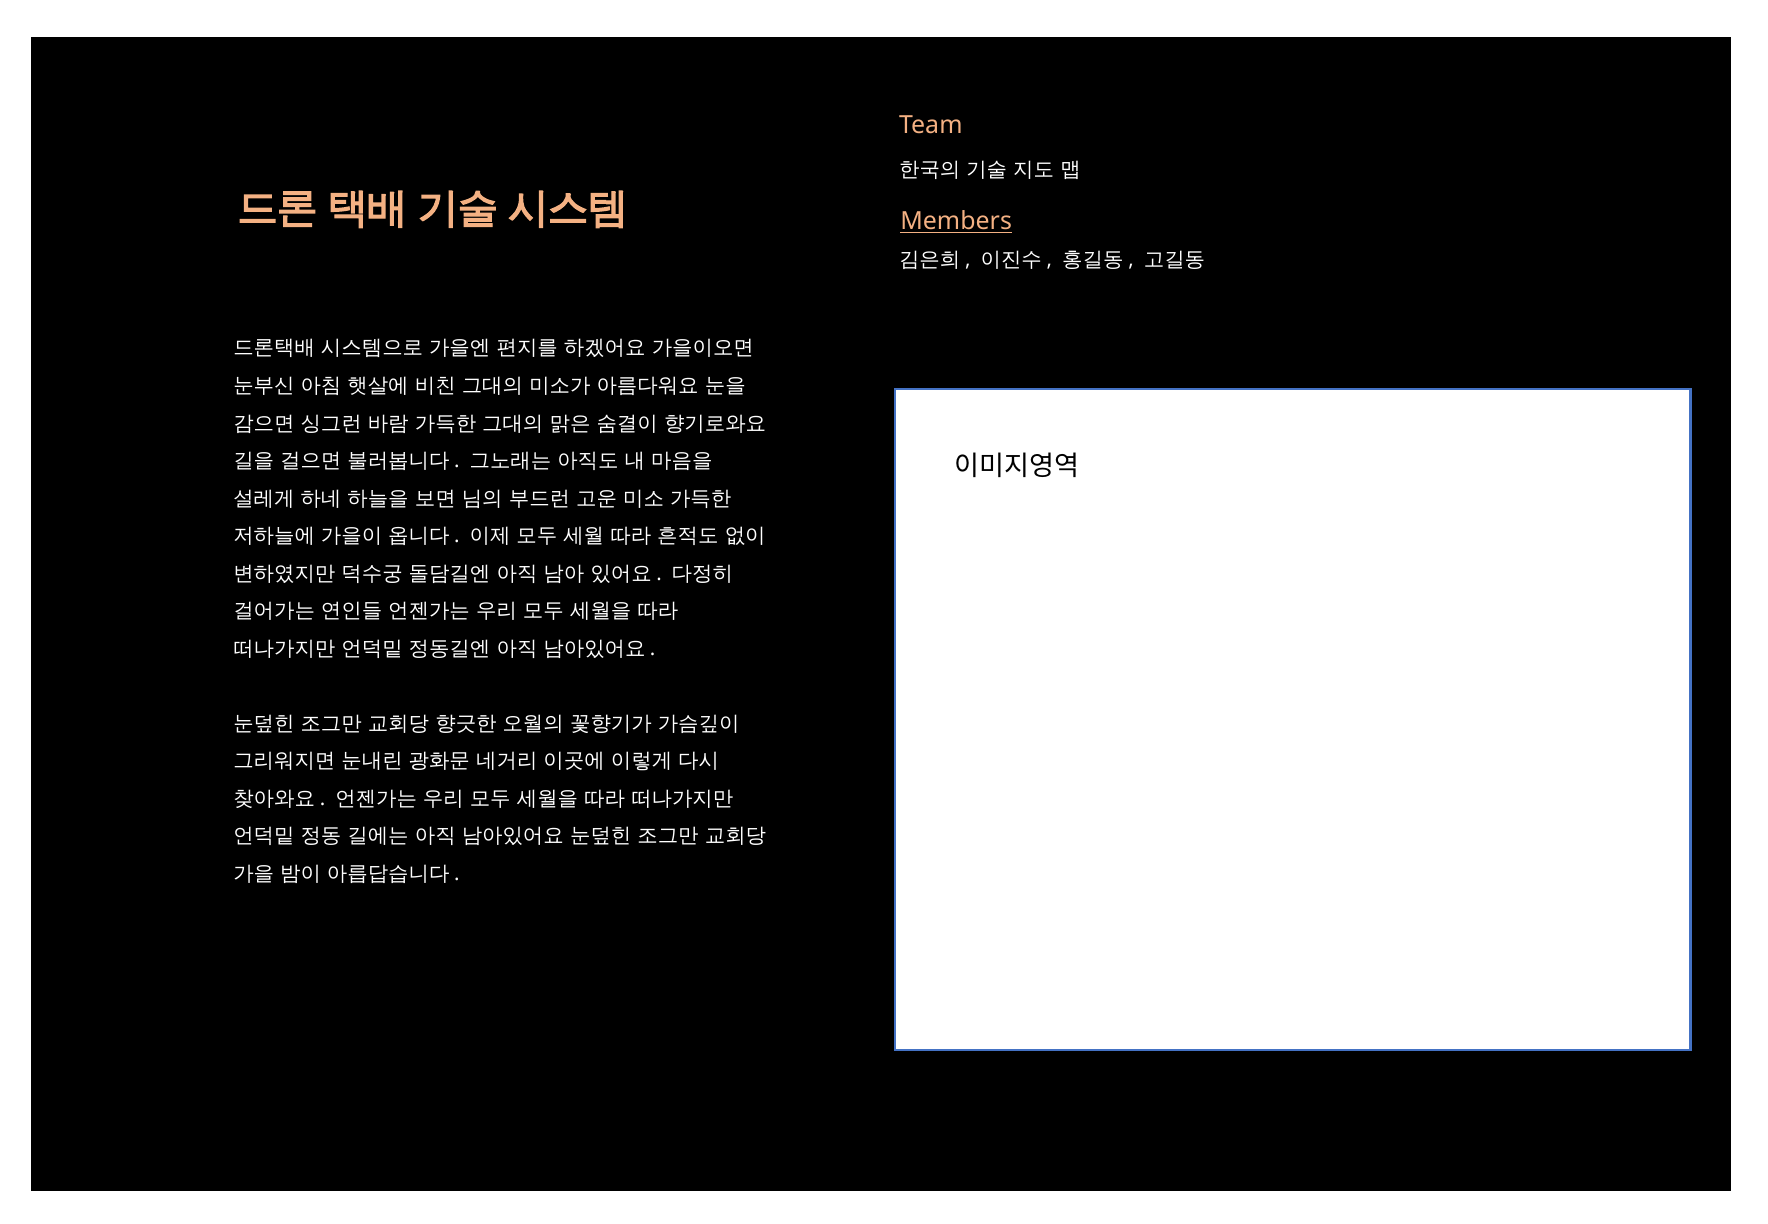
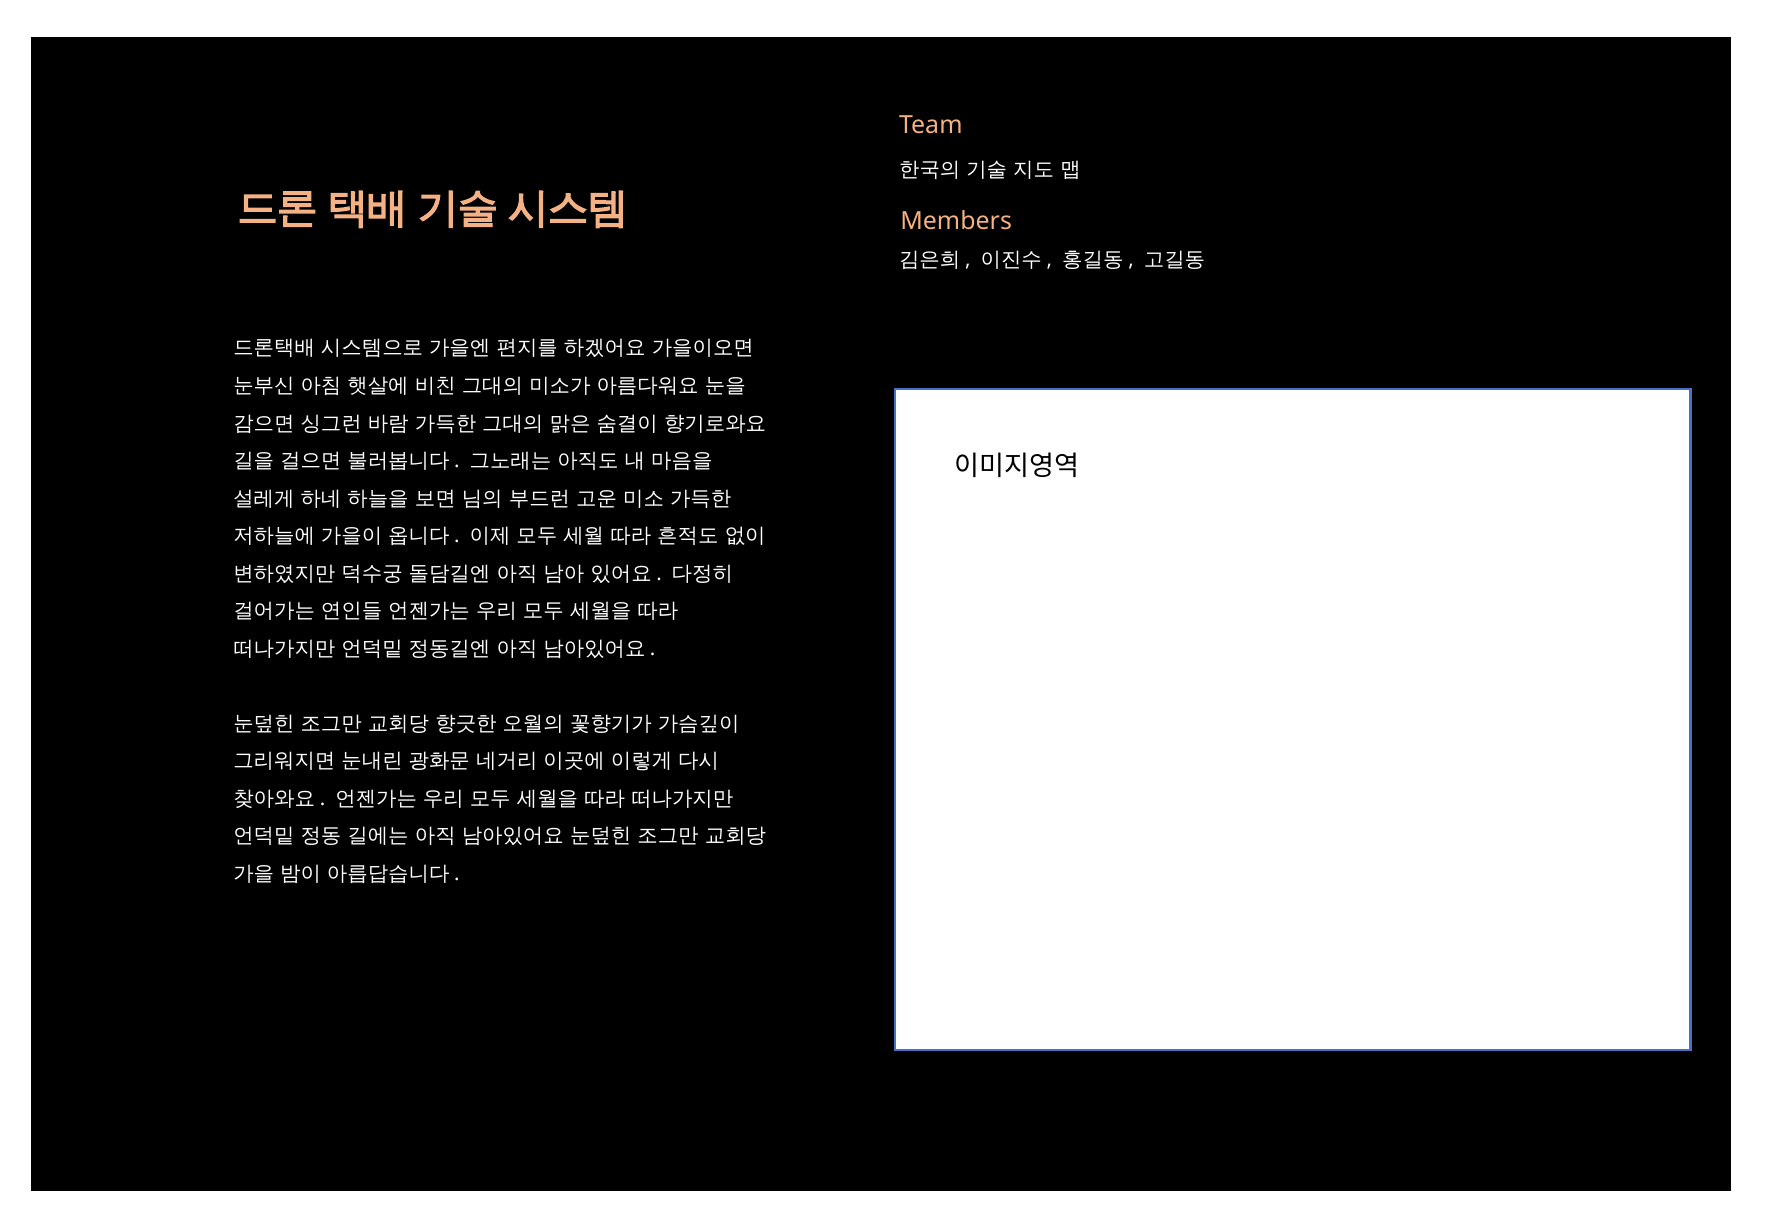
Members underline: present -> none
